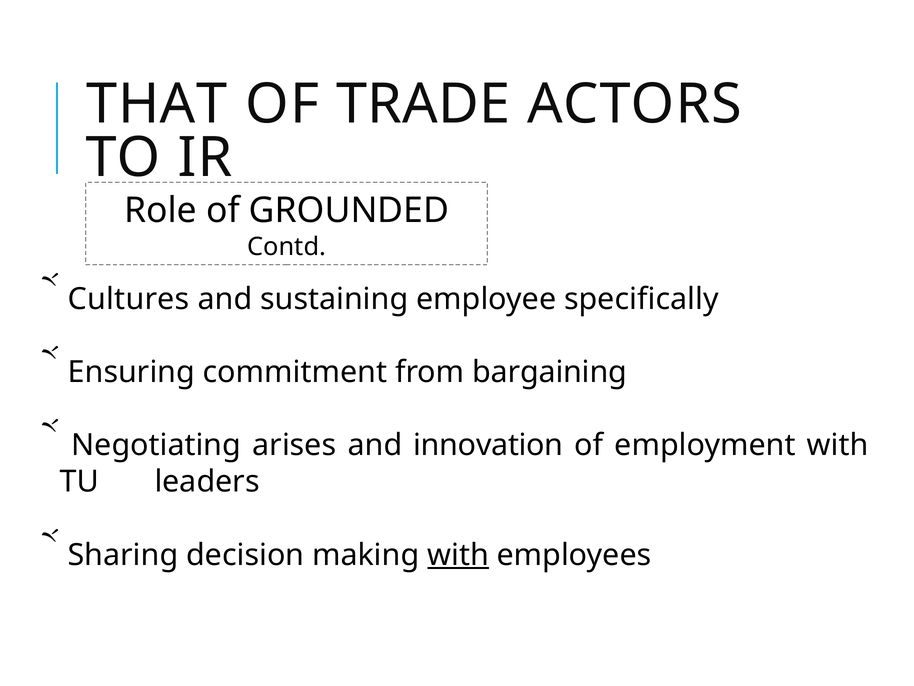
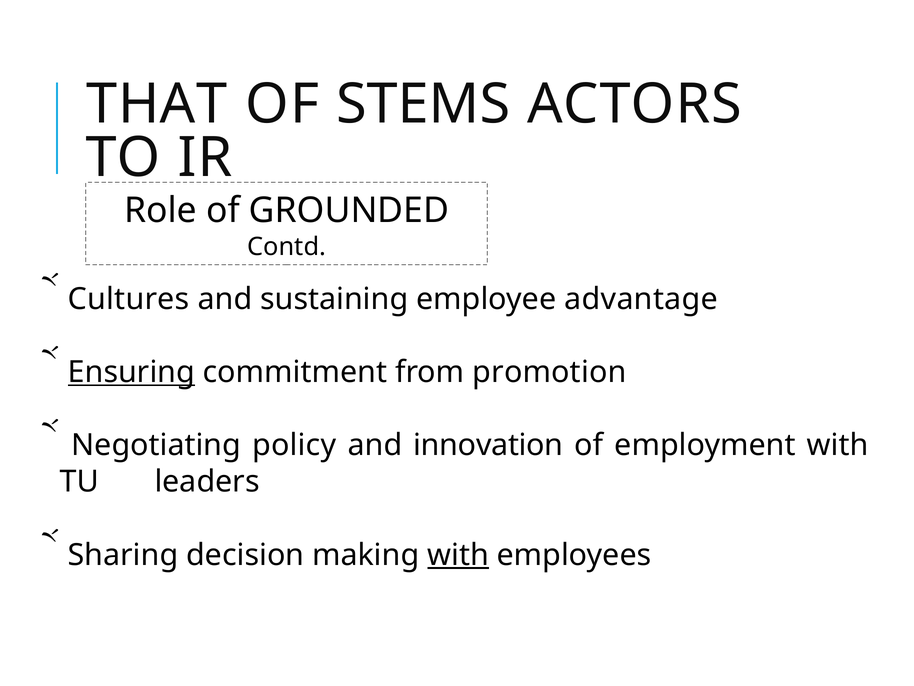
TRADE: TRADE -> STEMS
specifically: specifically -> advantage
Ensuring underline: none -> present
bargaining: bargaining -> promotion
arises: arises -> policy
